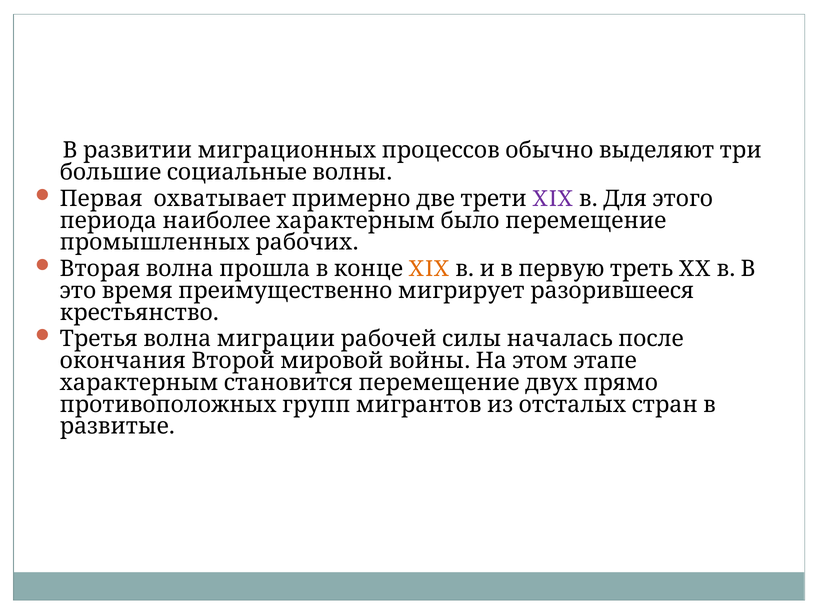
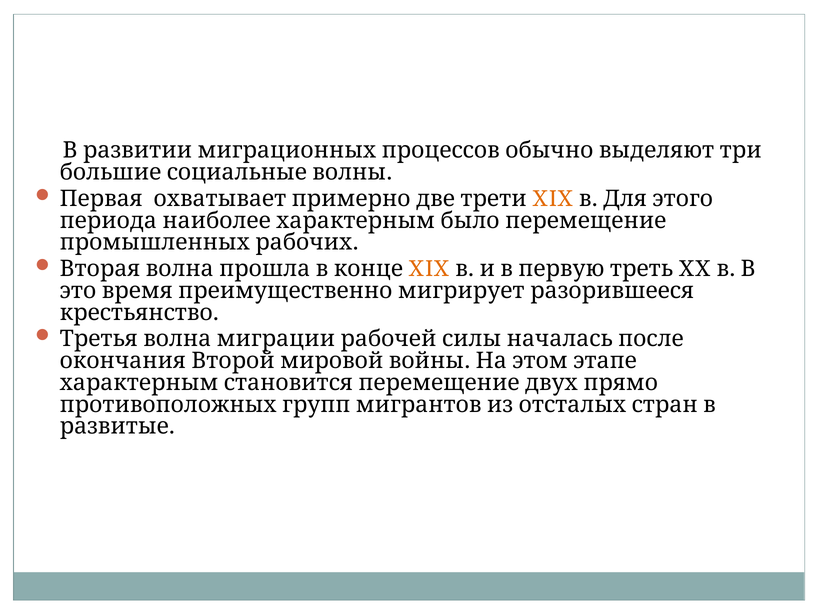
XIX at (553, 199) colour: purple -> orange
